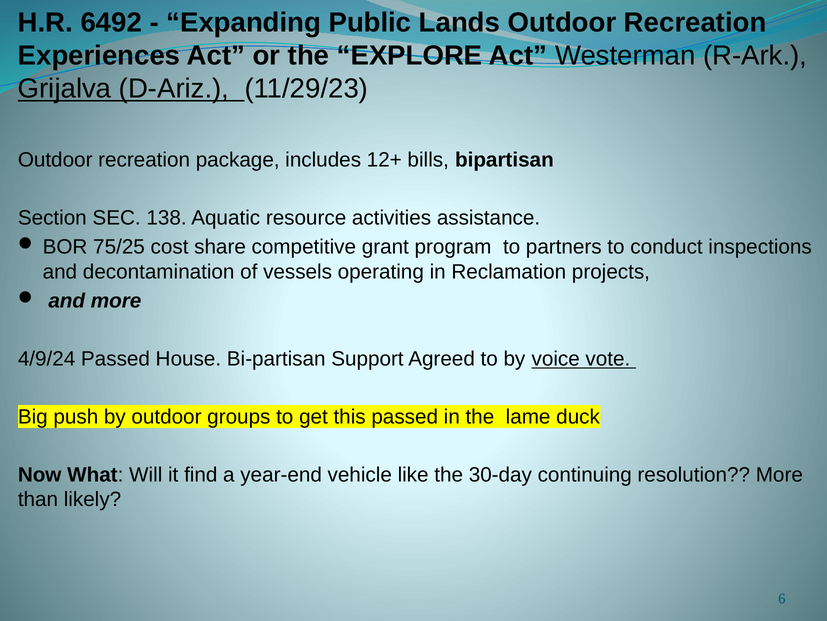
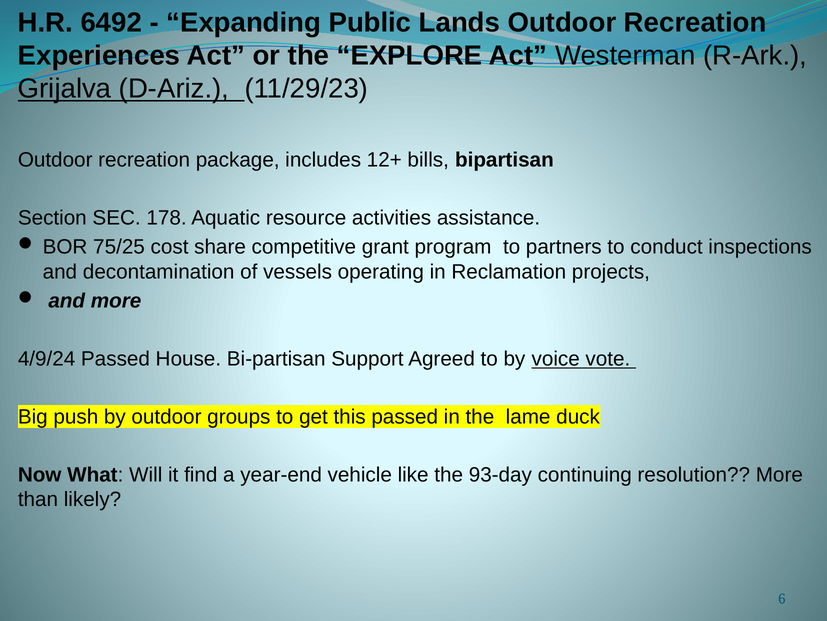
138: 138 -> 178
30-day: 30-day -> 93-day
